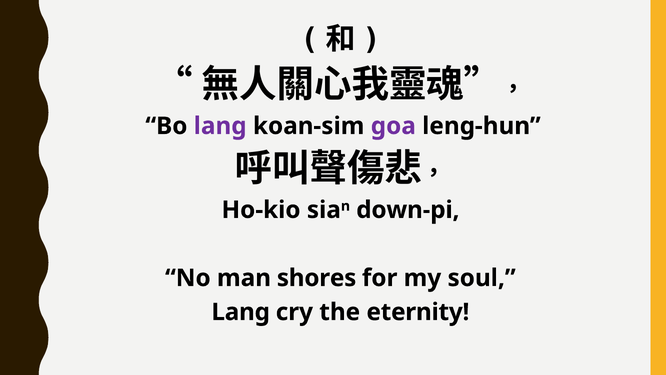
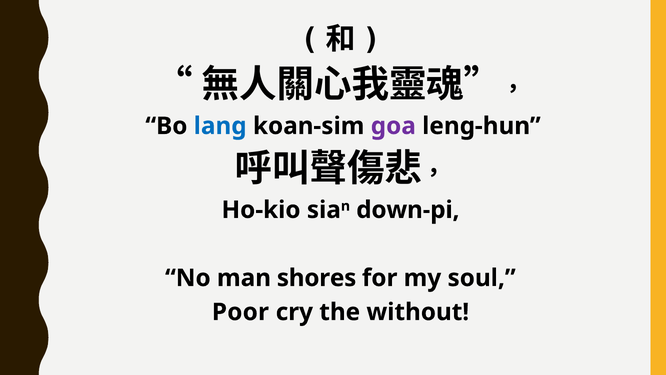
lang at (220, 126) colour: purple -> blue
Lang at (241, 312): Lang -> Poor
eternity: eternity -> without
